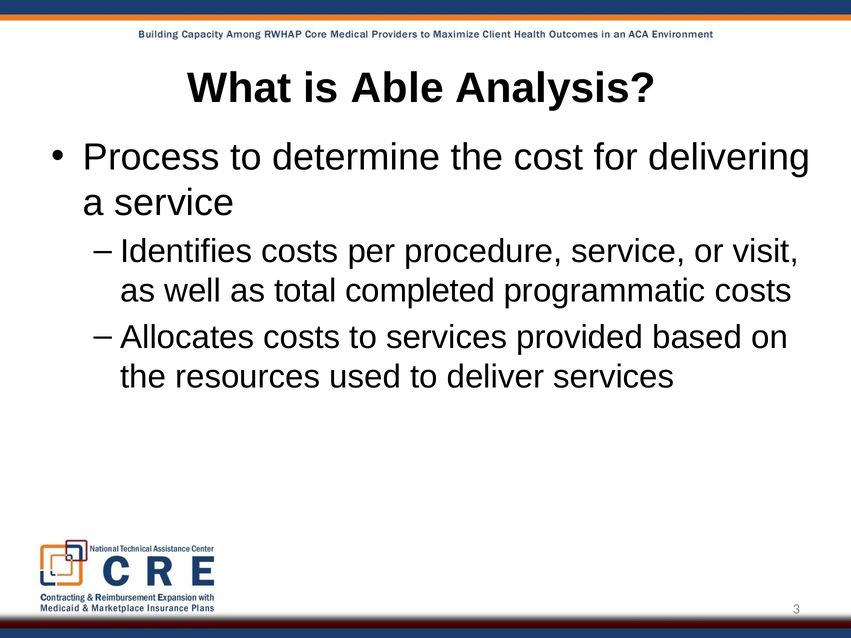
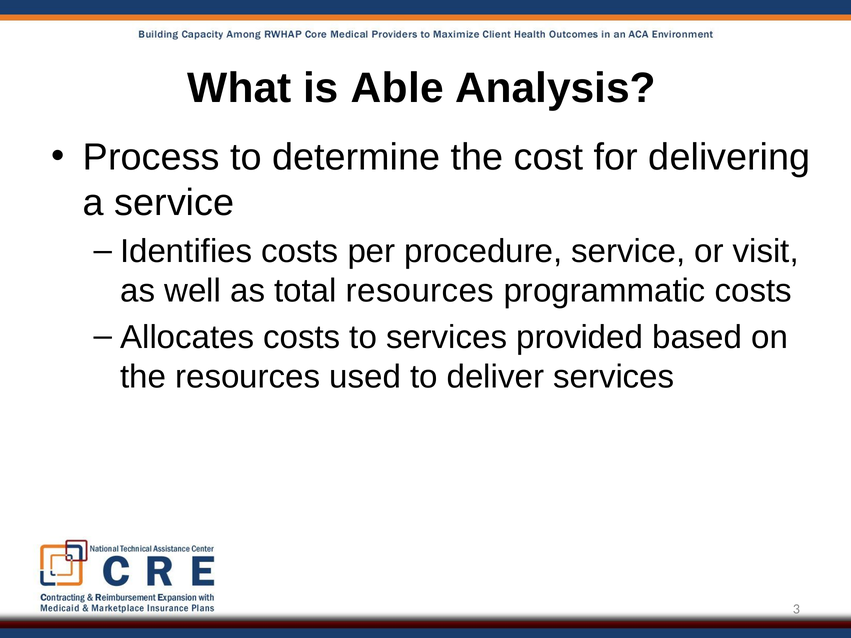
total completed: completed -> resources
